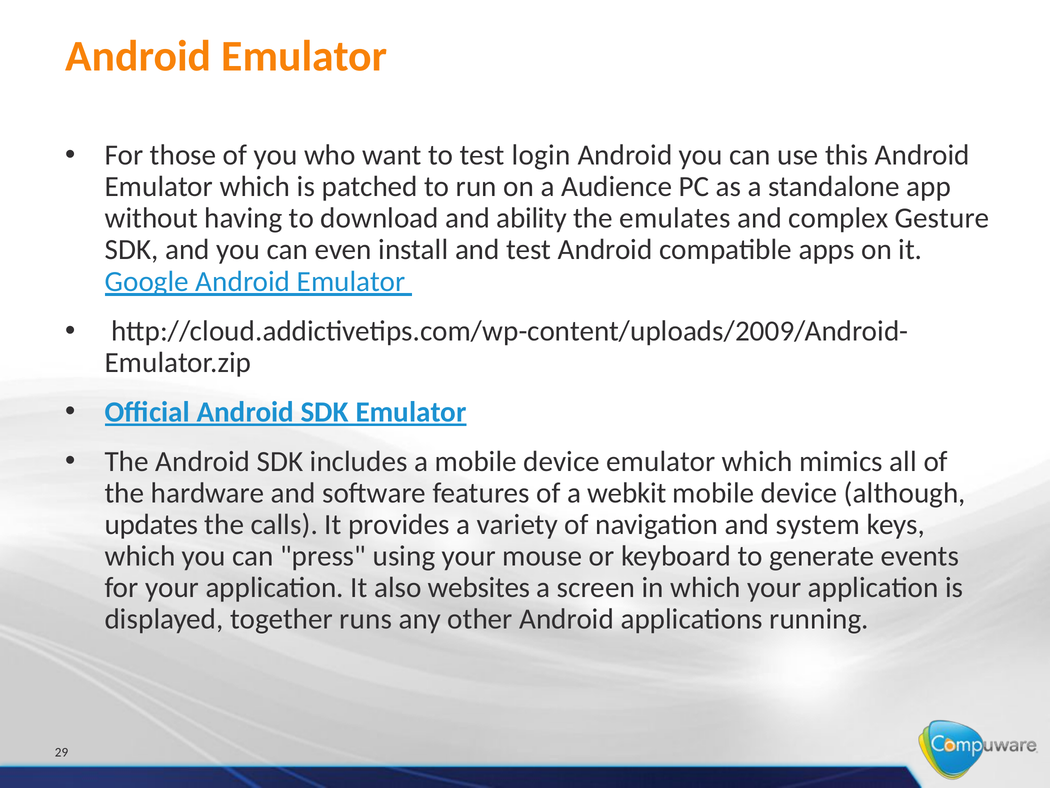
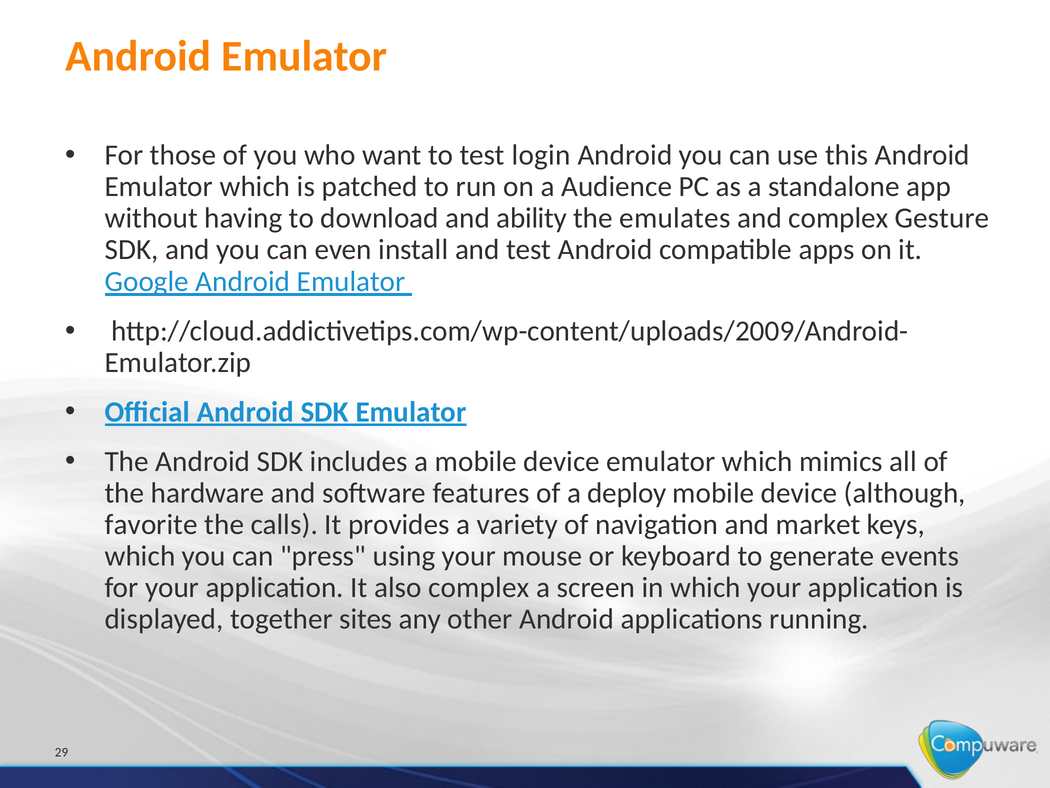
webkit: webkit -> deploy
updates: updates -> favorite
system: system -> market
also websites: websites -> complex
runs: runs -> sites
